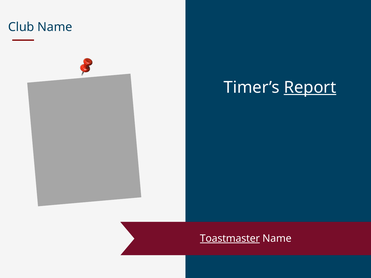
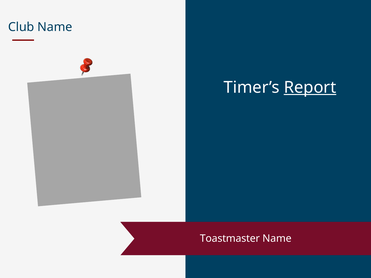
Toastmaster underline: present -> none
